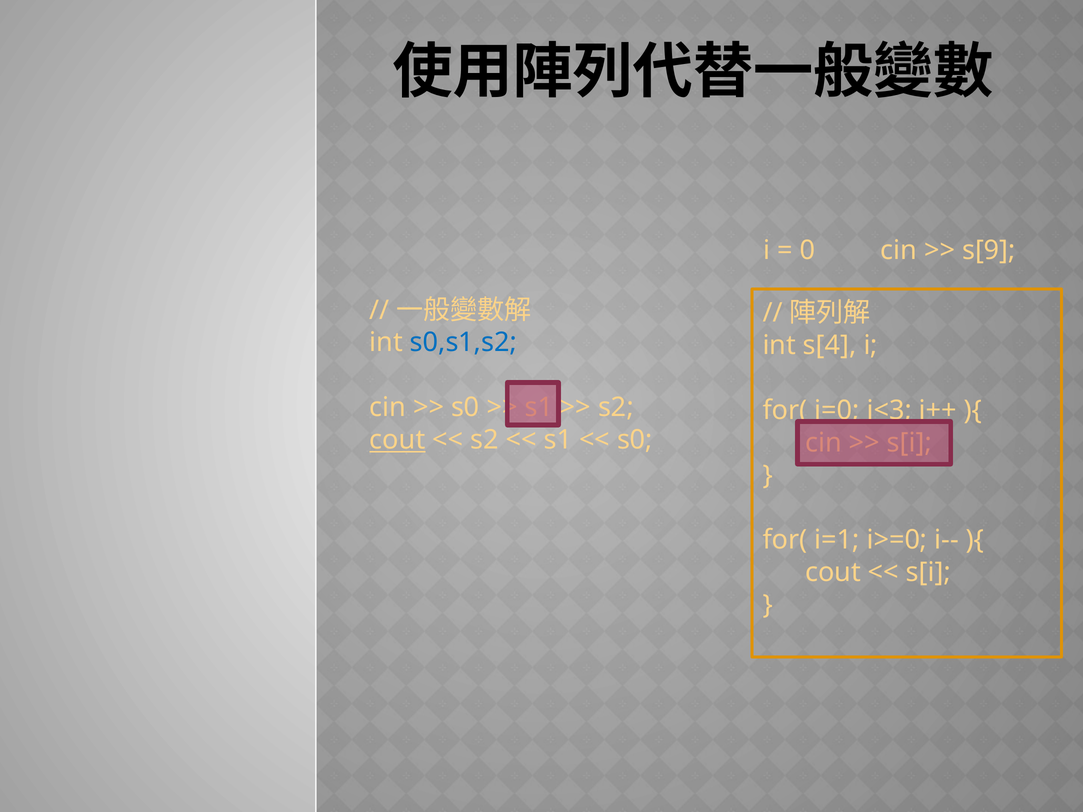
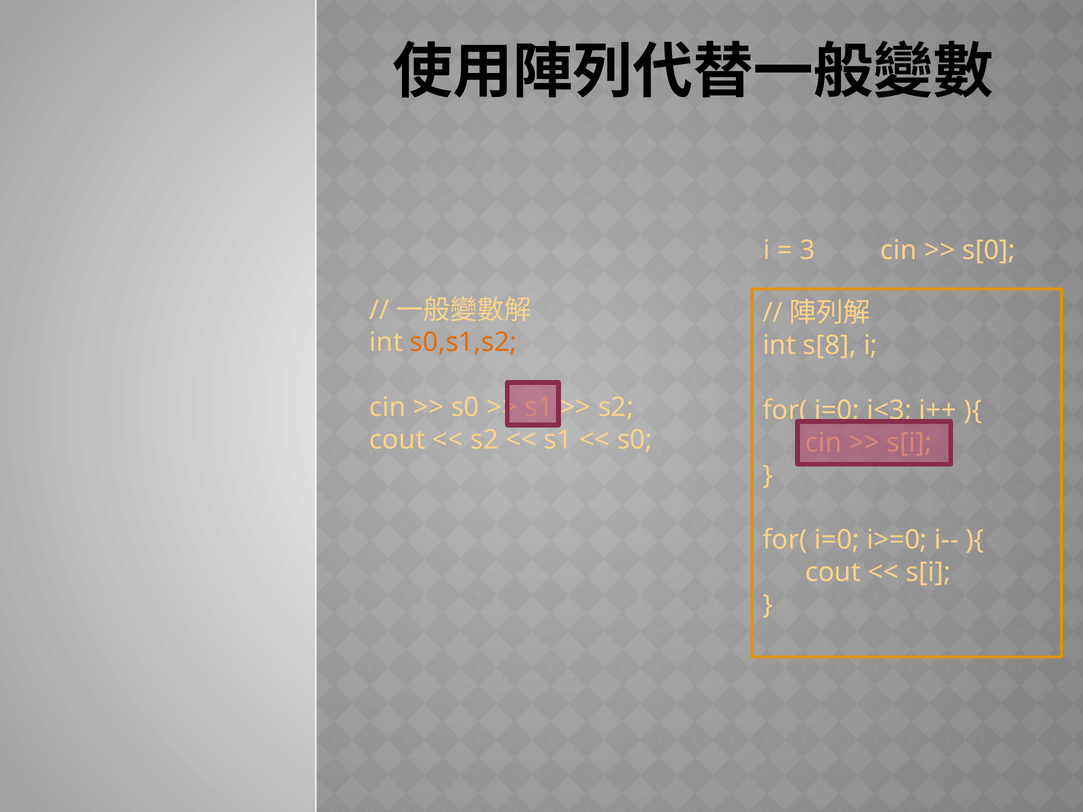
0: 0 -> 3
s[9: s[9 -> s[0
s0,s1,s2 colour: blue -> orange
s[4: s[4 -> s[8
cout at (397, 440) underline: present -> none
i=1 at (837, 540): i=1 -> i=0
